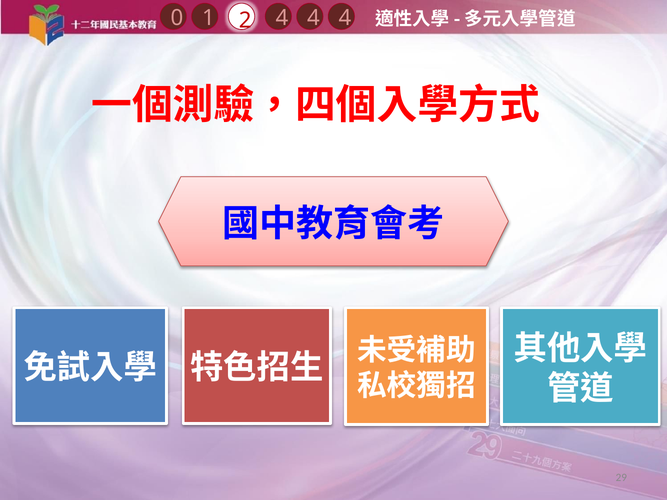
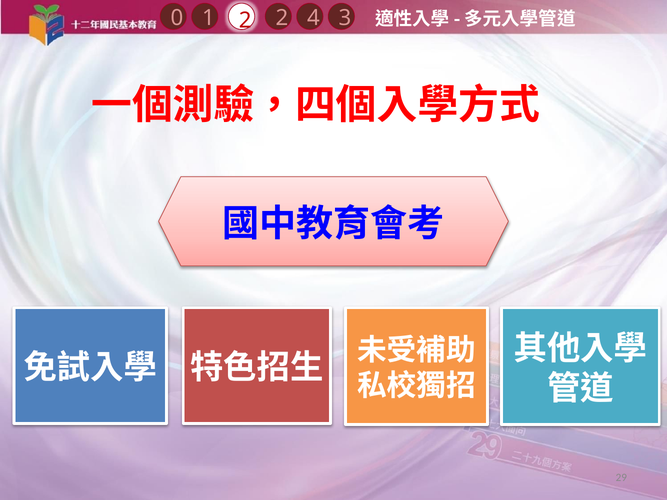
4 4: 4 -> 3
2 4: 4 -> 2
